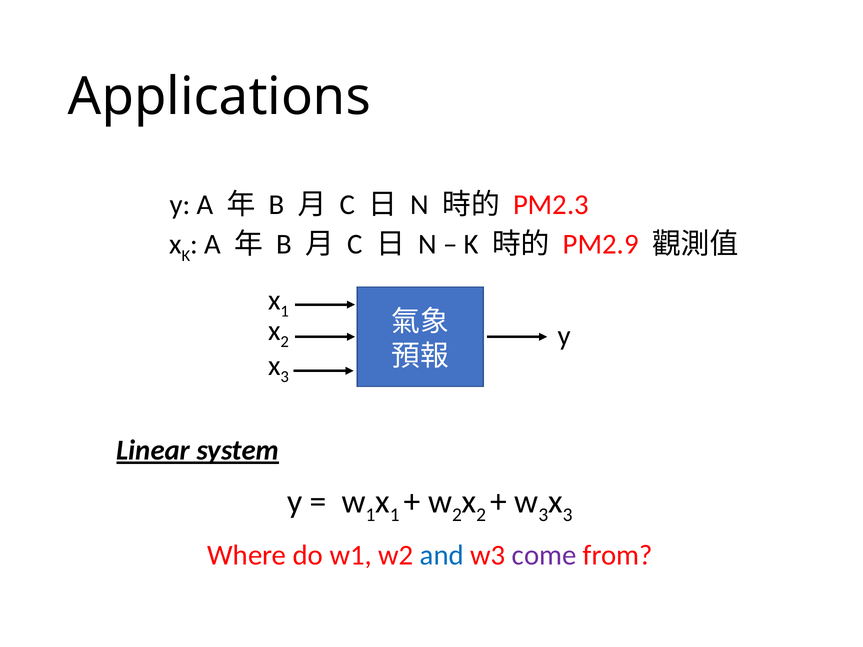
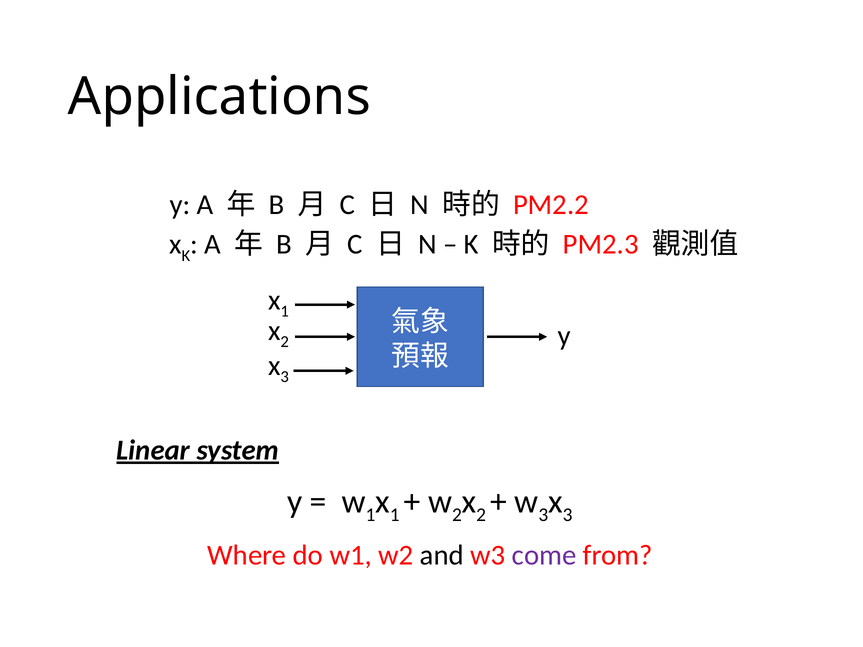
PM2.3: PM2.3 -> PM2.2
PM2.9: PM2.9 -> PM2.3
and colour: blue -> black
